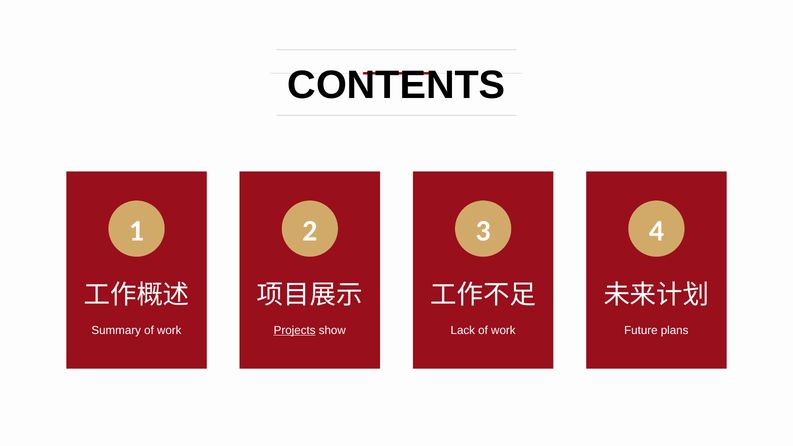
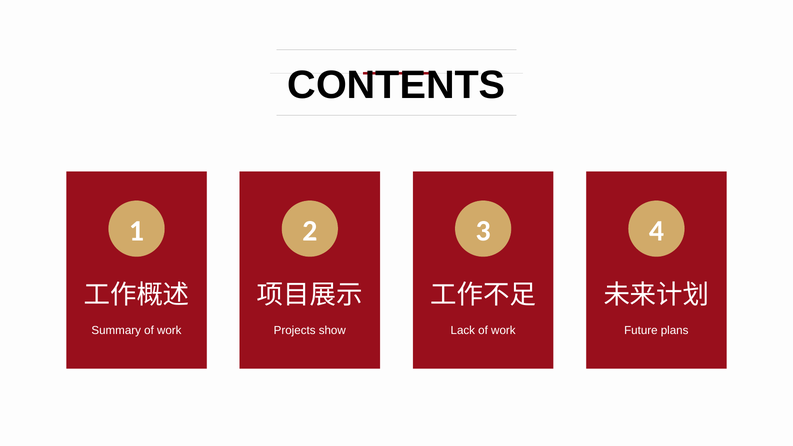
Projects underline: present -> none
